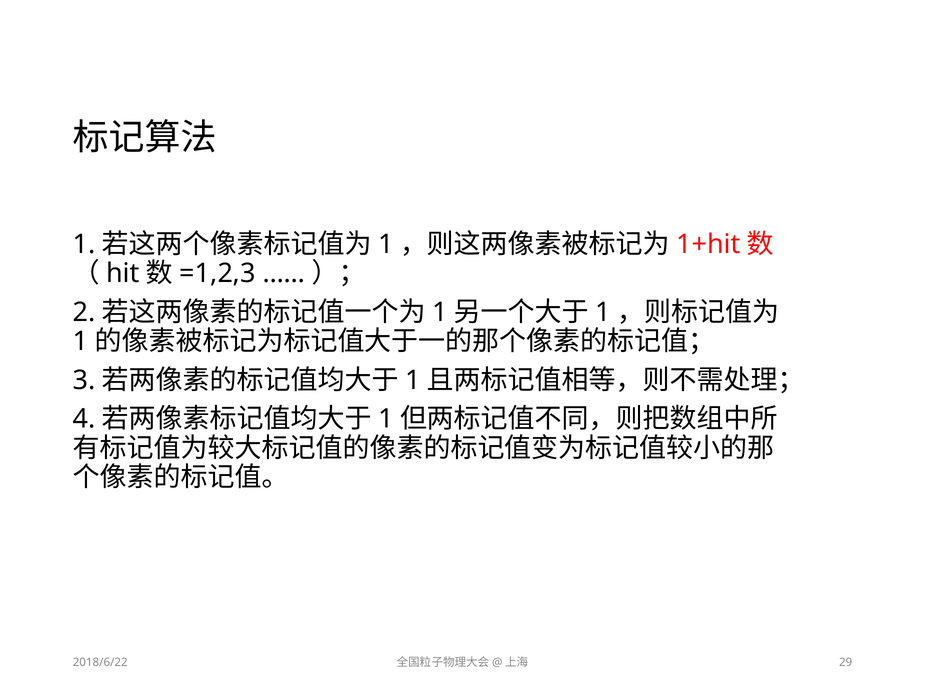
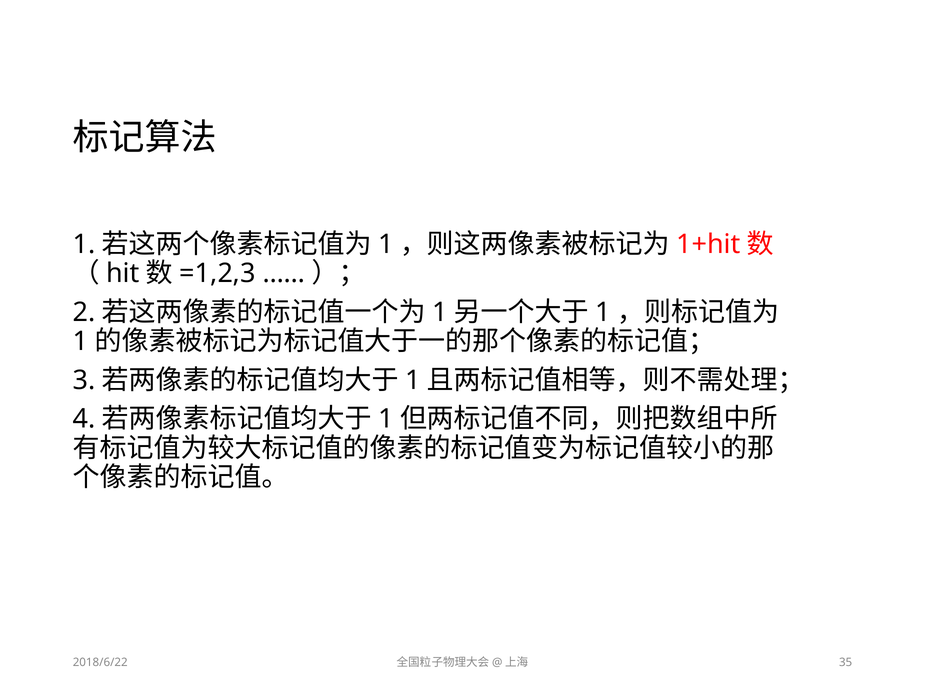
29: 29 -> 35
